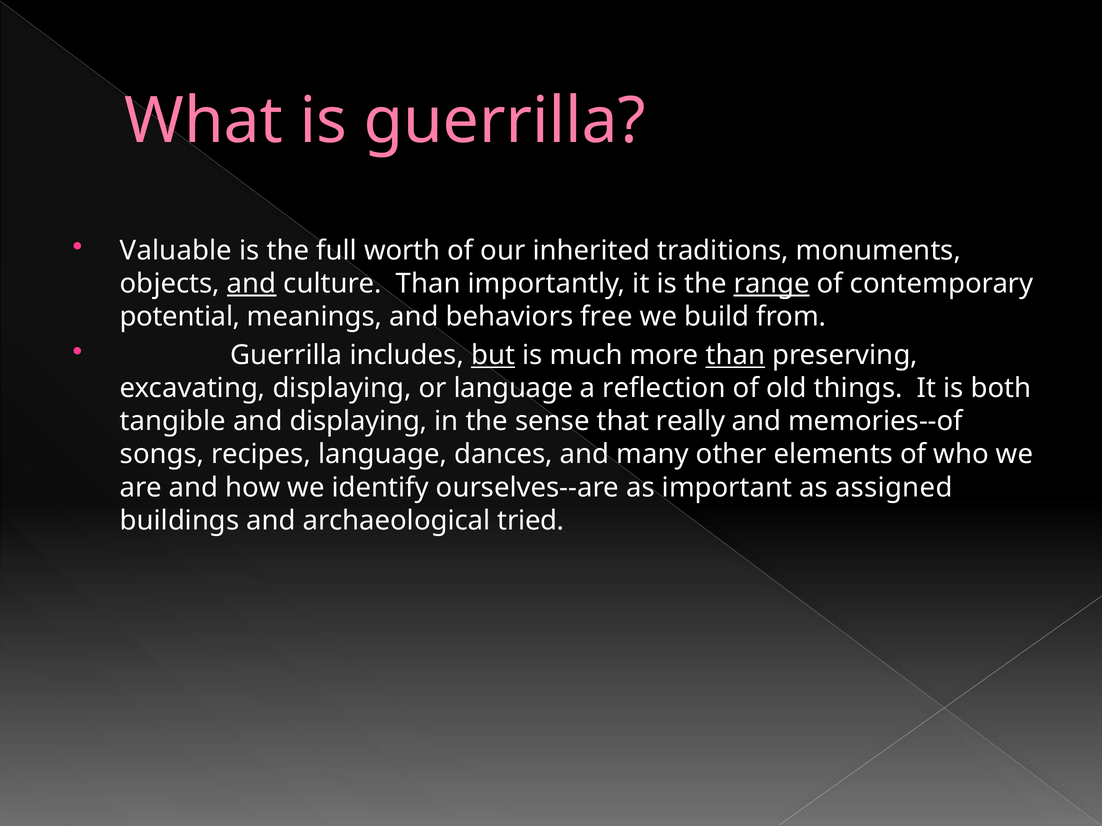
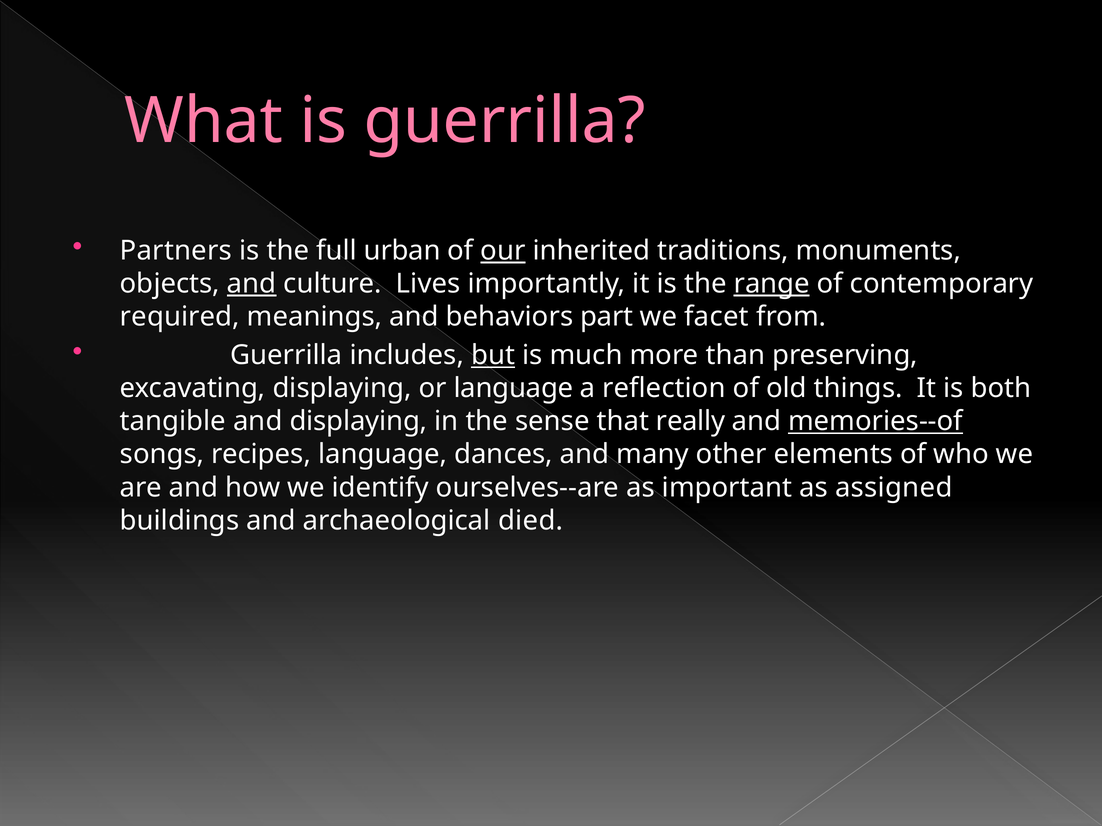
Valuable: Valuable -> Partners
worth: worth -> urban
our underline: none -> present
culture Than: Than -> Lives
potential: potential -> required
free: free -> part
build: build -> facet
than at (735, 355) underline: present -> none
memories--of underline: none -> present
tried: tried -> died
